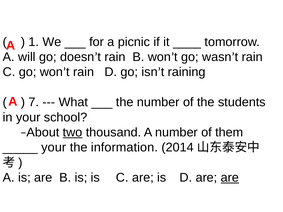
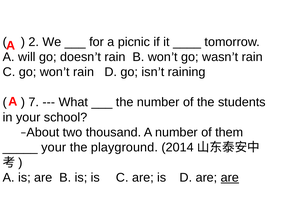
1: 1 -> 2
two underline: present -> none
information: information -> playground
